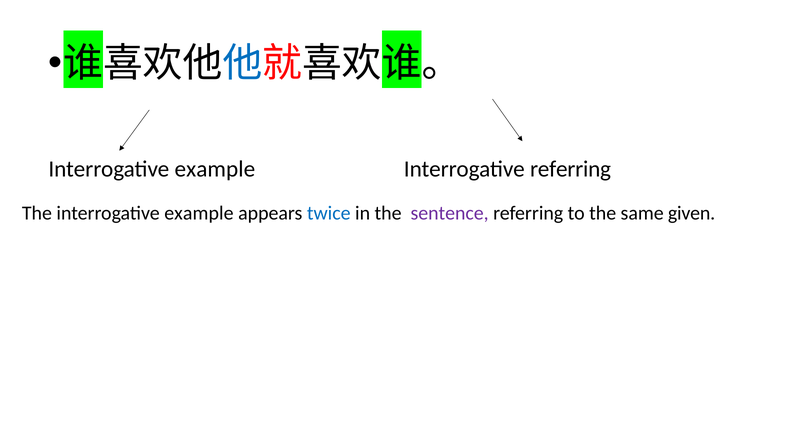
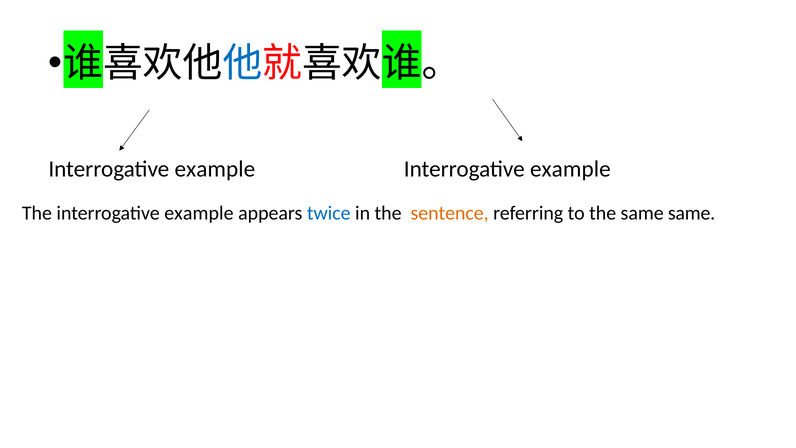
referring at (571, 169): referring -> example
sentence colour: purple -> orange
same given: given -> same
